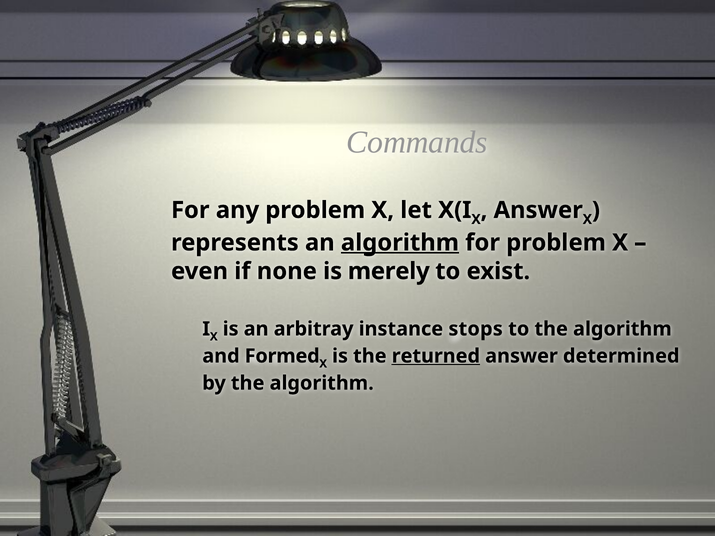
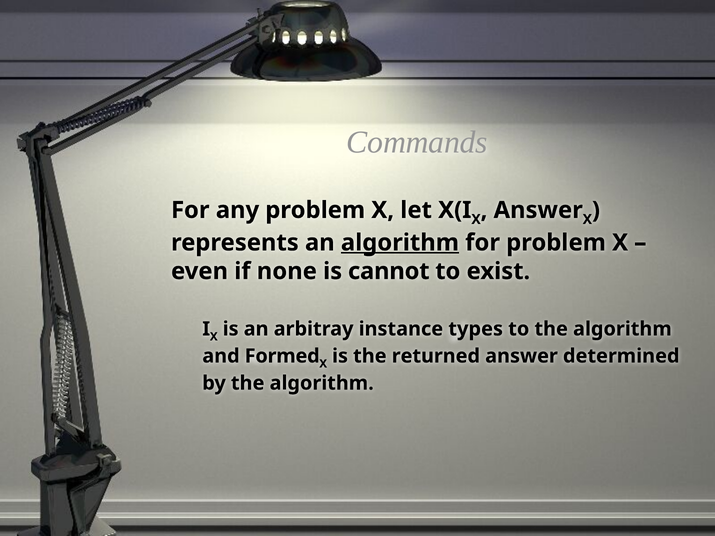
merely: merely -> cannot
stops: stops -> types
returned underline: present -> none
